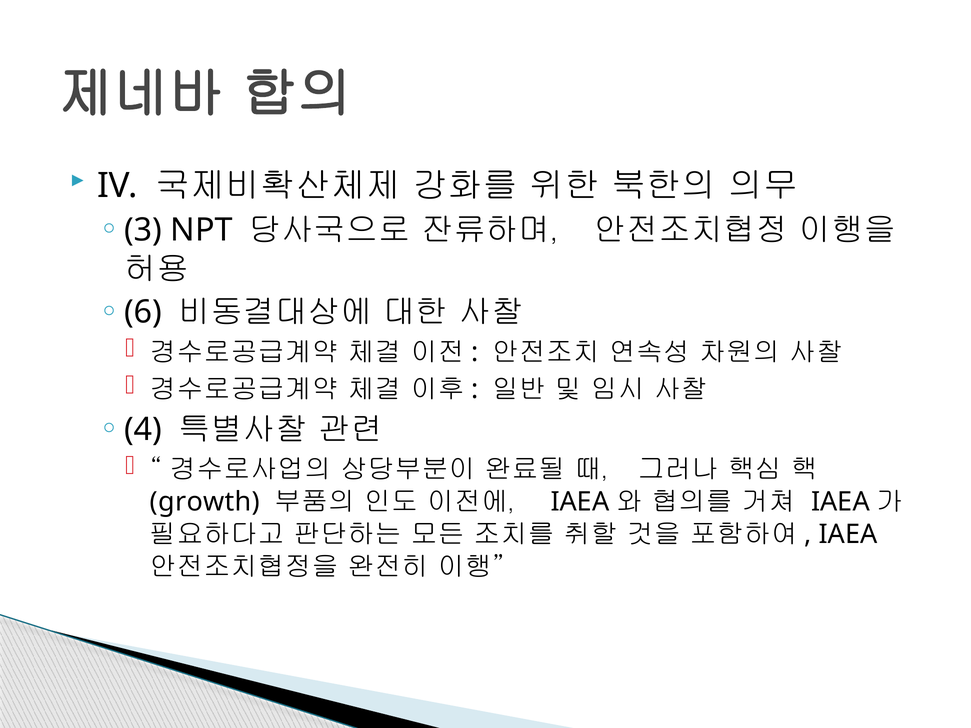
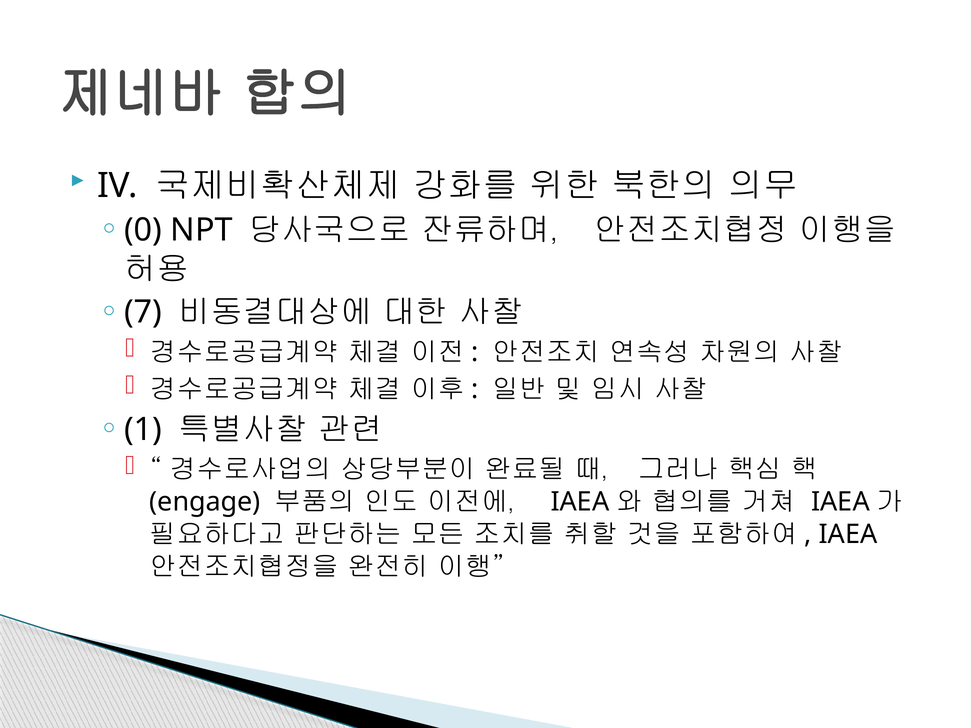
3: 3 -> 0
6: 6 -> 7
4: 4 -> 1
growth: growth -> engage
